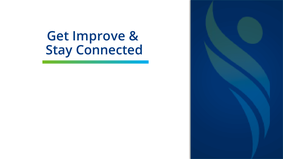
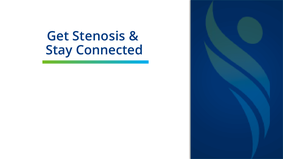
Improve: Improve -> Stenosis
